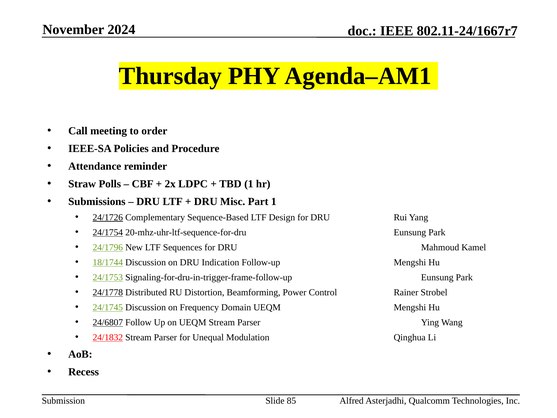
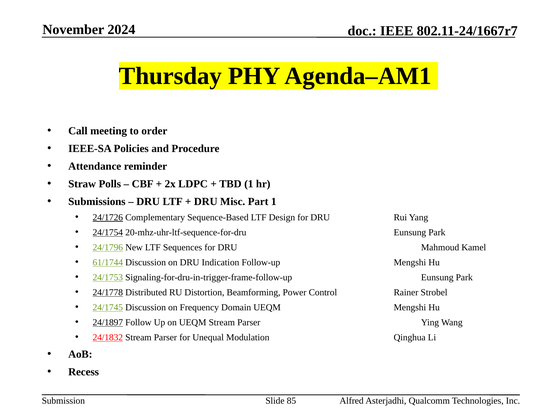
18/1744: 18/1744 -> 61/1744
24/6807: 24/6807 -> 24/1897
